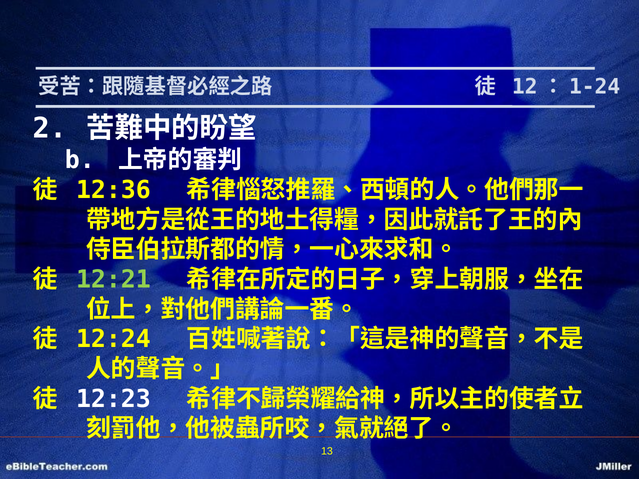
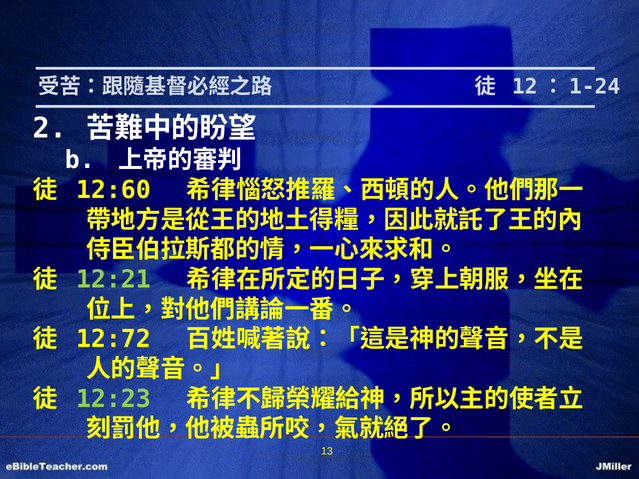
12:36: 12:36 -> 12:60
12:24: 12:24 -> 12:72
12:23 colour: white -> light green
